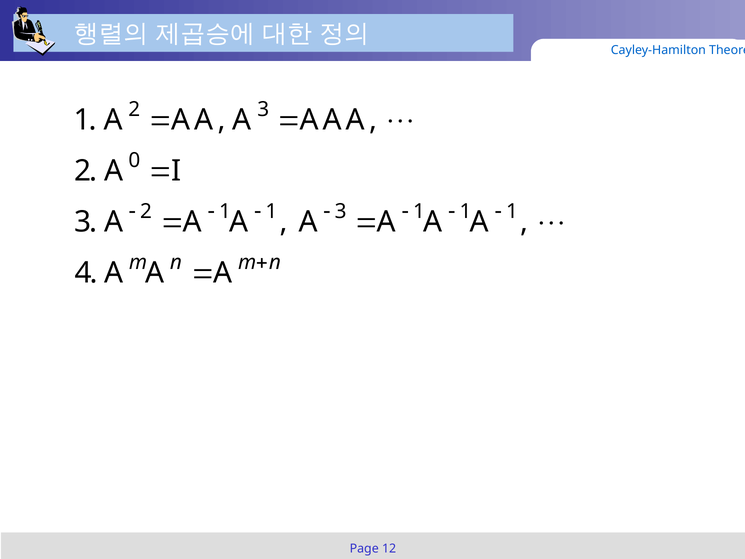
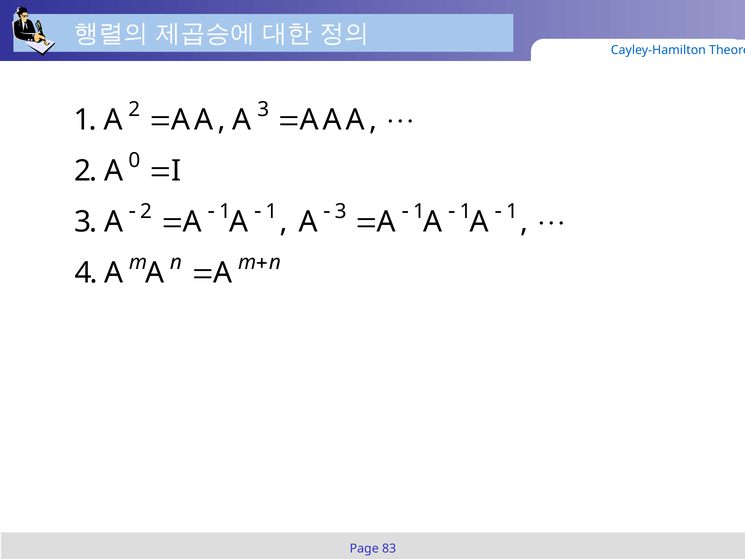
12: 12 -> 83
